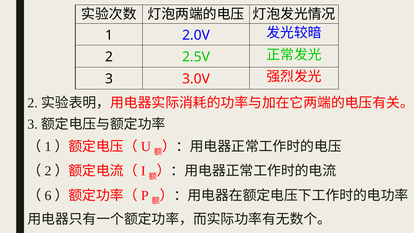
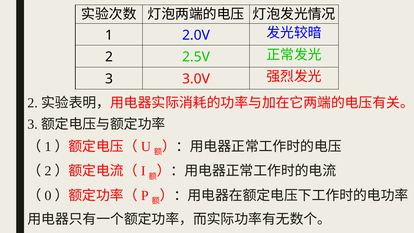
6: 6 -> 0
